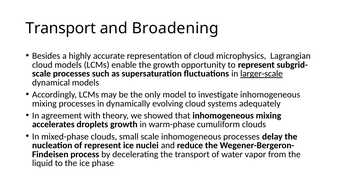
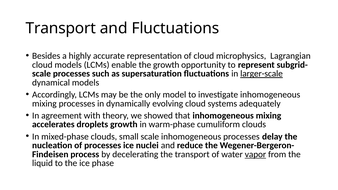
and Broadening: Broadening -> Fluctuations
of represent: represent -> processes
vapor underline: none -> present
